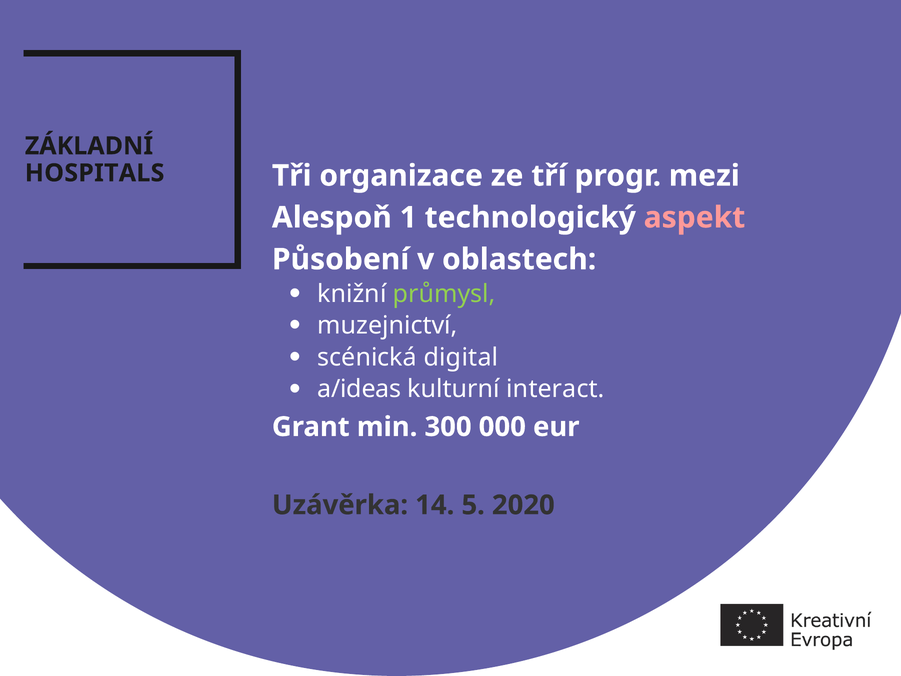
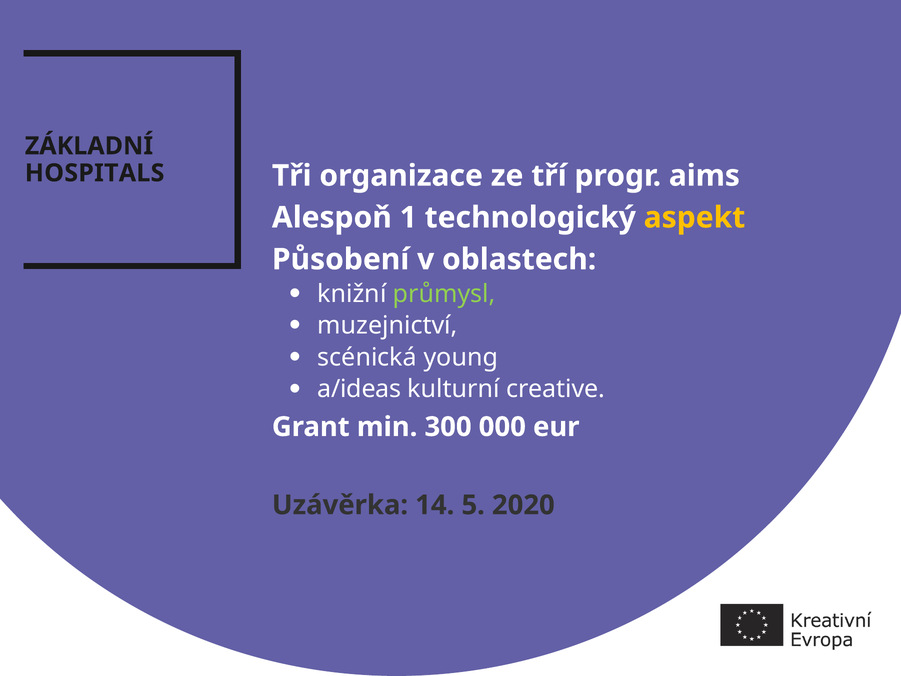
mezi: mezi -> aims
aspekt colour: pink -> yellow
digital: digital -> young
interact: interact -> creative
